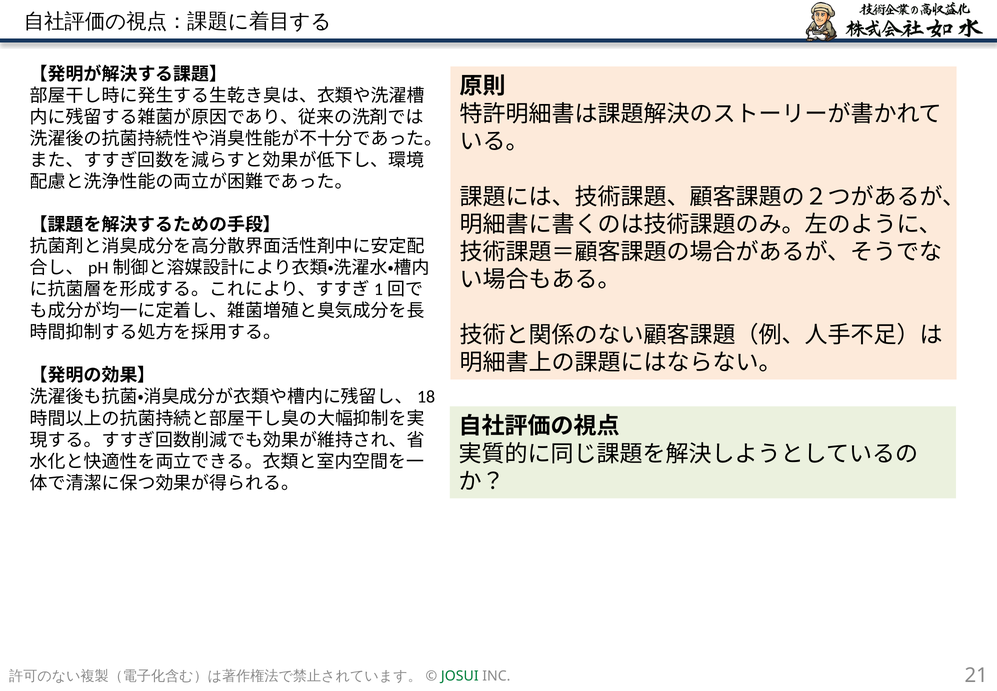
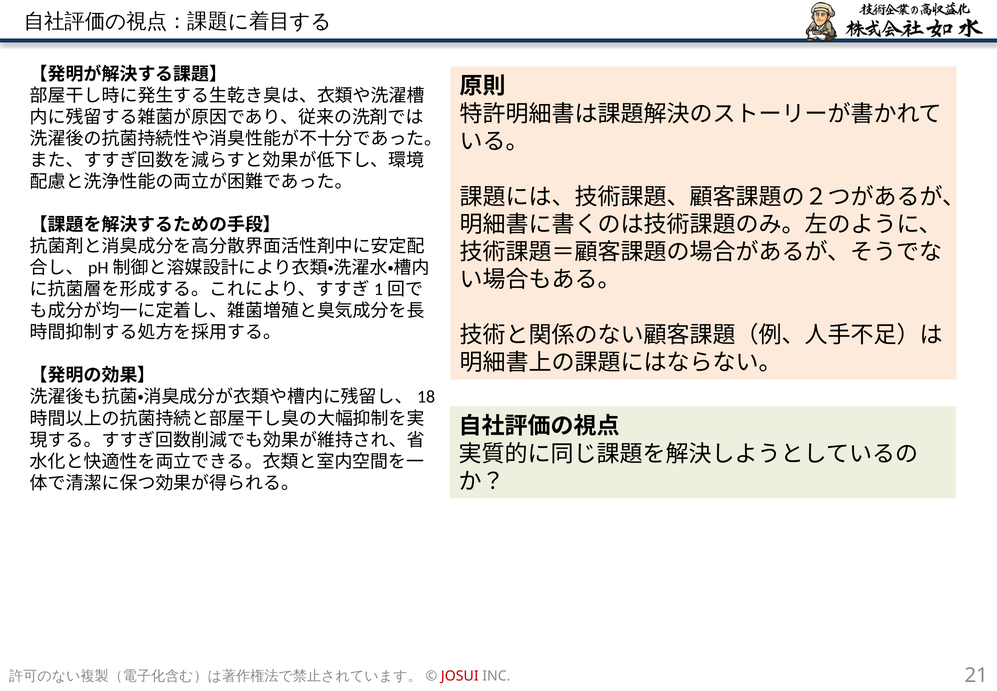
JOSUI colour: green -> red
